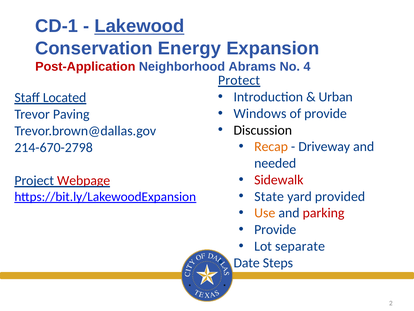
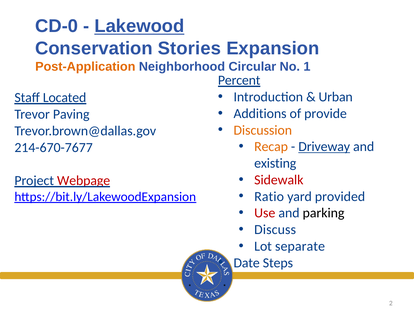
CD-1: CD-1 -> CD-0
Energy: Energy -> Stories
Post-Application colour: red -> orange
Abrams: Abrams -> Circular
4: 4 -> 1
Protect: Protect -> Percent
Windows: Windows -> Additions
Discussion colour: black -> orange
Driveway underline: none -> present
214-670-2798: 214-670-2798 -> 214-670-7677
needed: needed -> existing
State: State -> Ratio
Use colour: orange -> red
parking colour: red -> black
Provide at (275, 229): Provide -> Discuss
